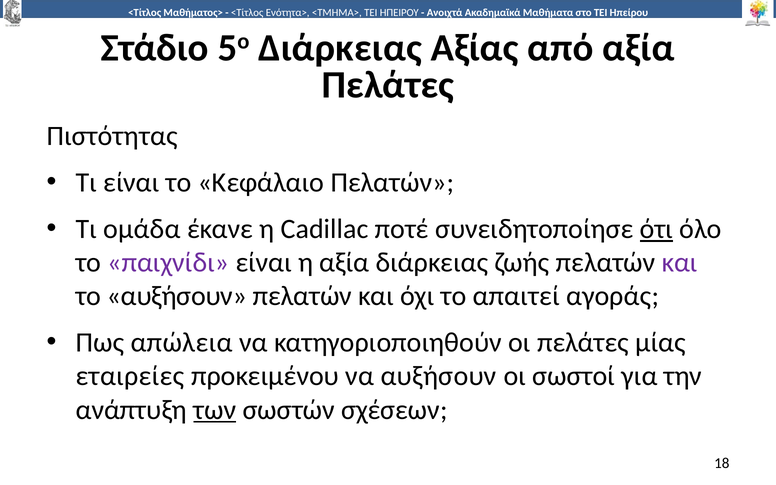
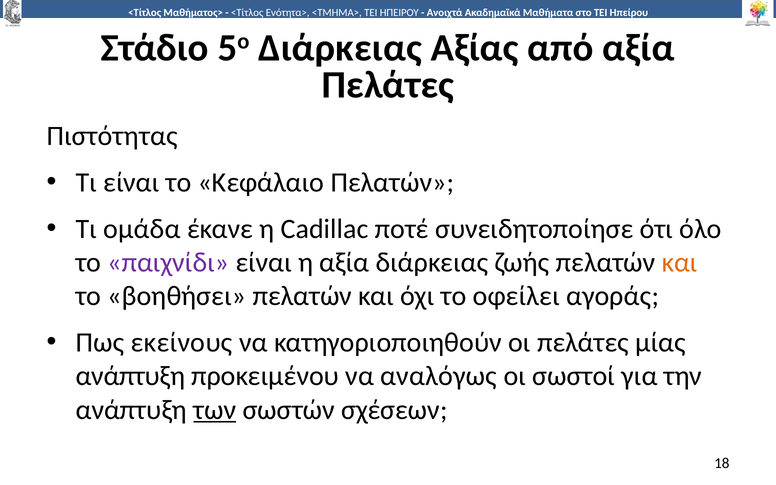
ότι underline: present -> none
και at (680, 262) colour: purple -> orange
το αυξήσουν: αυξήσουν -> βοηθήσει
απαιτεί: απαιτεί -> οφείλει
απώλεια: απώλεια -> εκείνους
εταιρείες at (130, 376): εταιρείες -> ανάπτυξη
να αυξήσουν: αυξήσουν -> αναλόγως
